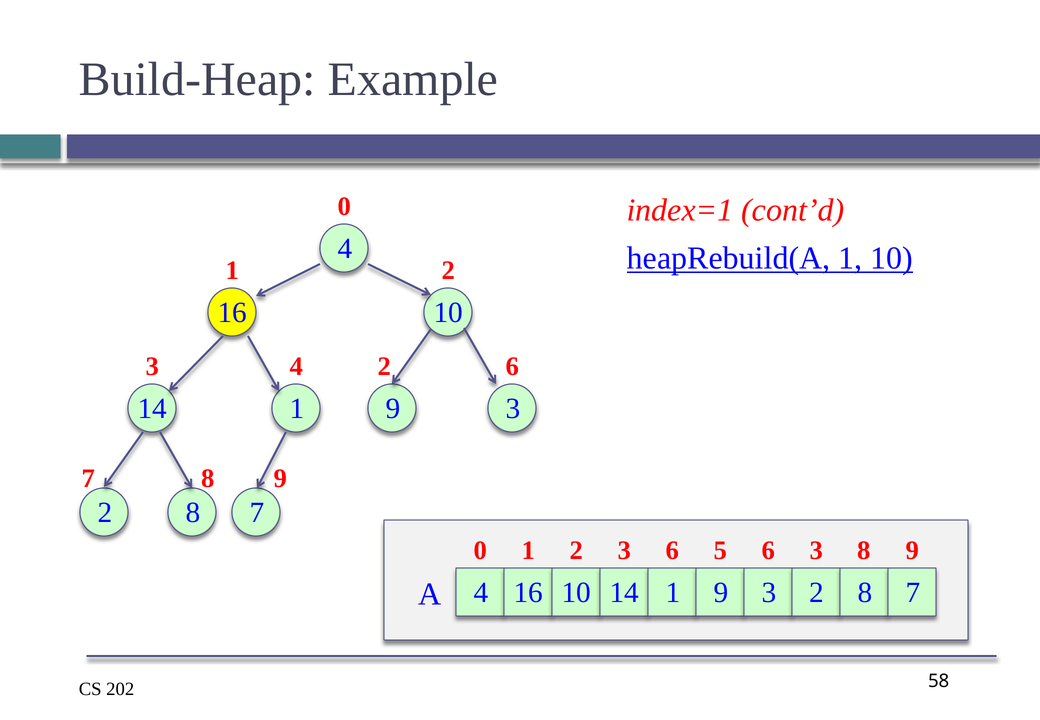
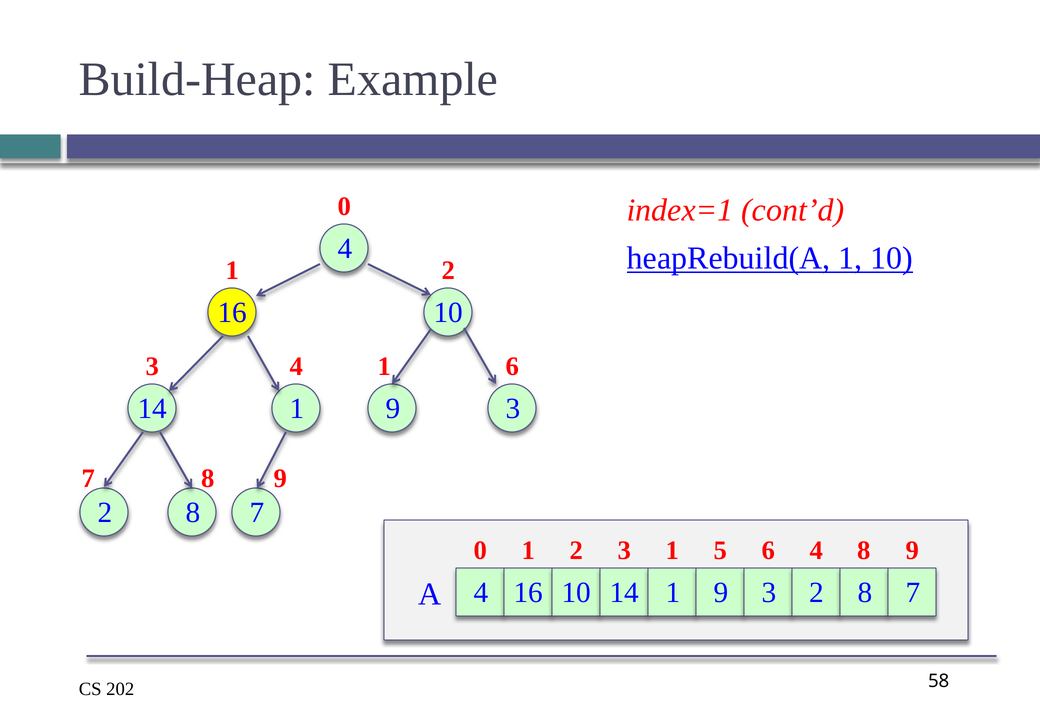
2 at (384, 367): 2 -> 1
3 6: 6 -> 1
5 6 3: 3 -> 4
